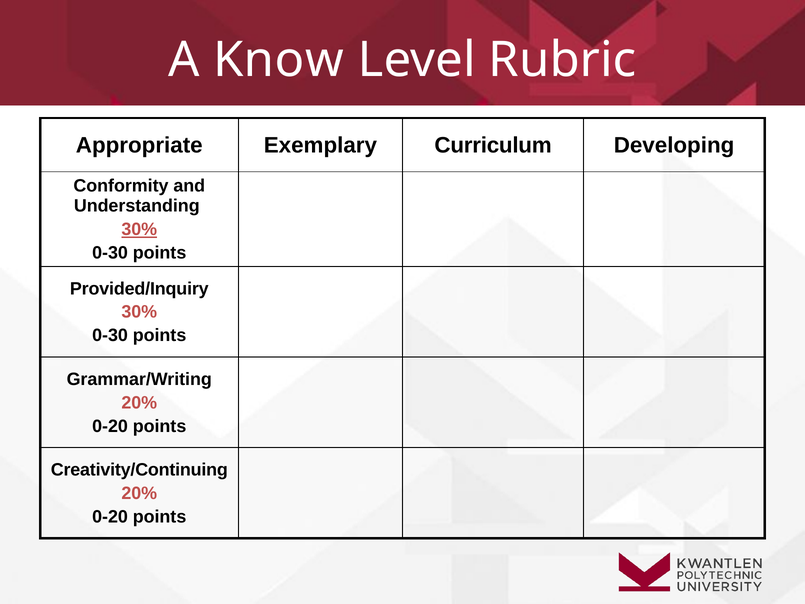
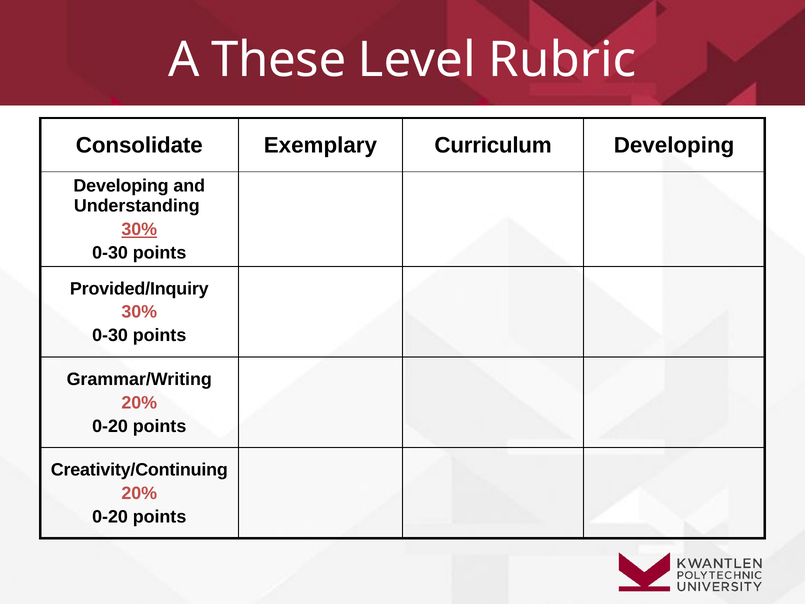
Know: Know -> These
Appropriate: Appropriate -> Consolidate
Conformity at (121, 186): Conformity -> Developing
